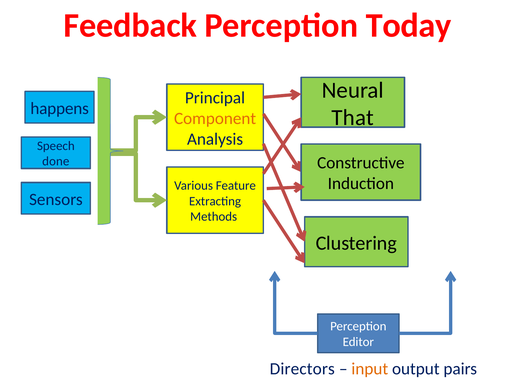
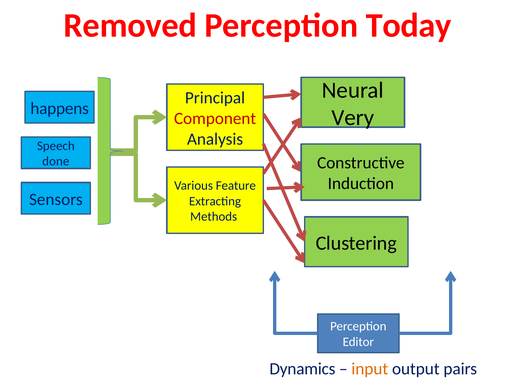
Feedback: Feedback -> Removed
That: That -> Very
Component colour: orange -> red
Directors: Directors -> Dynamics
